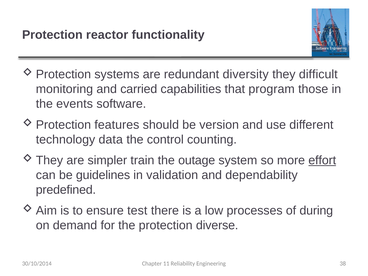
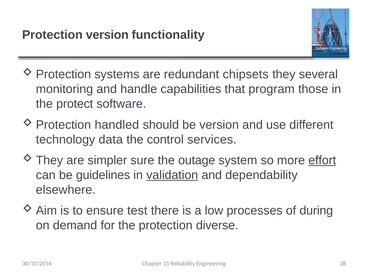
Protection reactor: reactor -> version
diversity: diversity -> chipsets
difficult: difficult -> several
carried: carried -> handle
events: events -> protect
features: features -> handled
counting: counting -> services
train: train -> sure
validation underline: none -> present
predefined: predefined -> elsewhere
